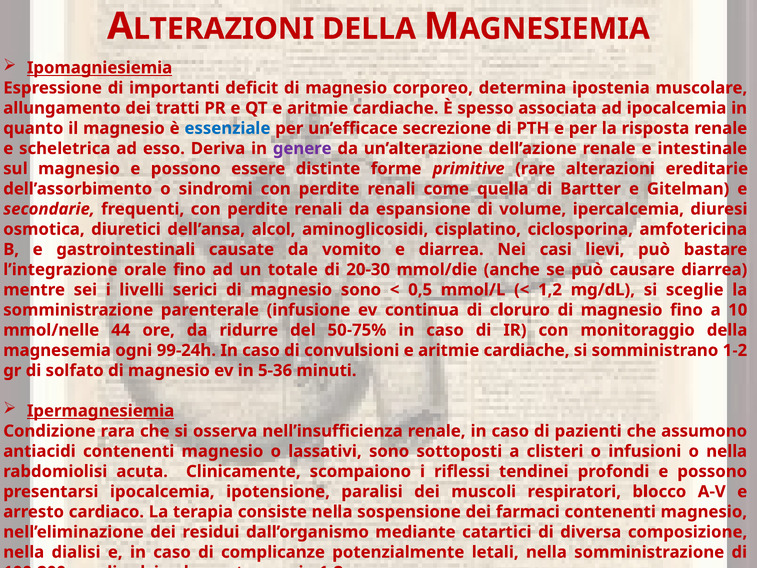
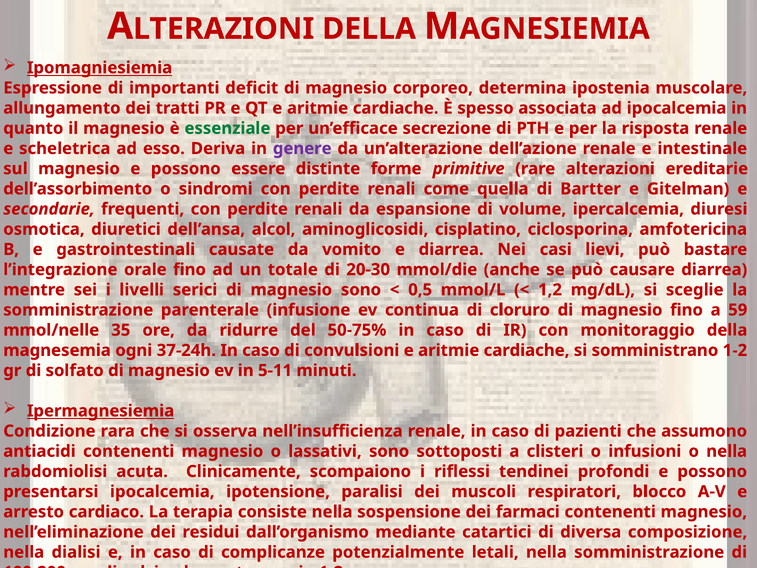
essenziale colour: blue -> green
10: 10 -> 59
44: 44 -> 35
99-24h: 99-24h -> 37-24h
5-36: 5-36 -> 5-11
